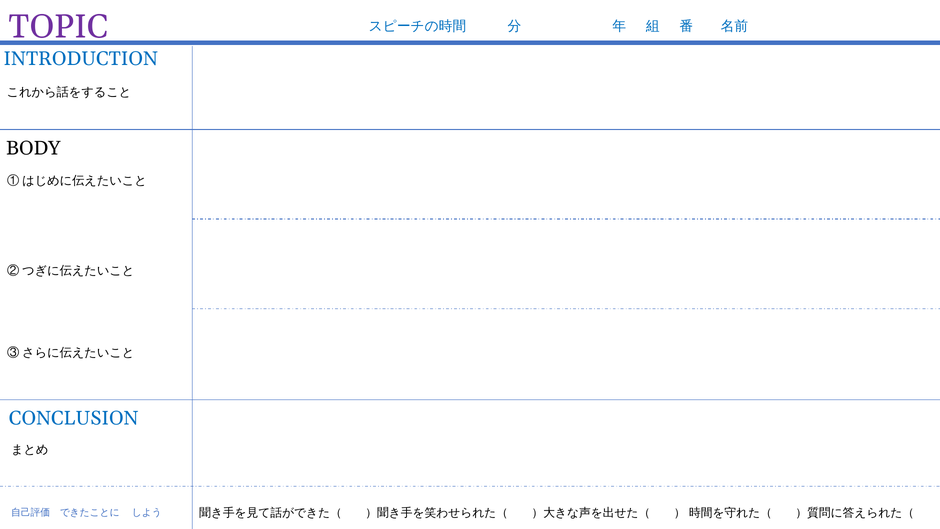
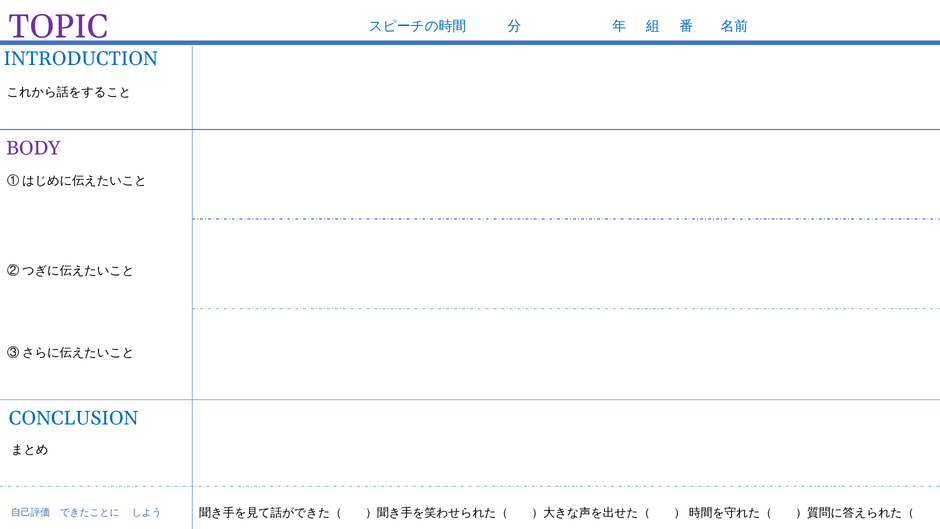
BODY colour: black -> purple
